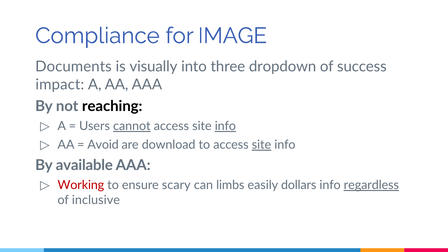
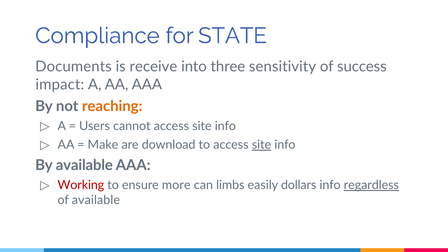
IMAGE: IMAGE -> STATE
visually: visually -> receive
dropdown: dropdown -> sensitivity
reaching colour: black -> orange
cannot underline: present -> none
info at (225, 126) underline: present -> none
Avoid: Avoid -> Make
scary: scary -> more
of inclusive: inclusive -> available
